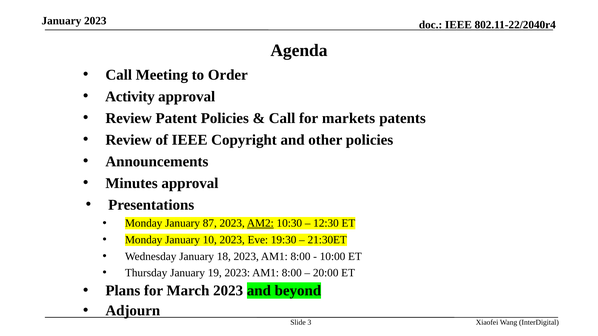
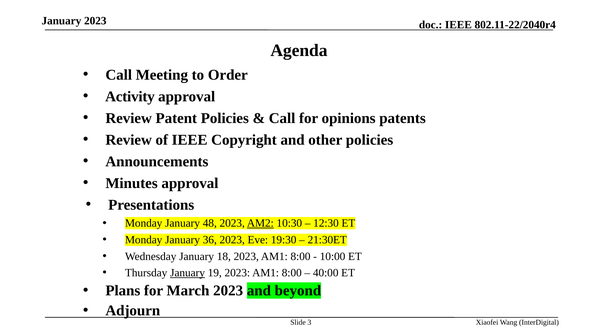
markets: markets -> opinions
87: 87 -> 48
10: 10 -> 36
January at (188, 273) underline: none -> present
20:00: 20:00 -> 40:00
